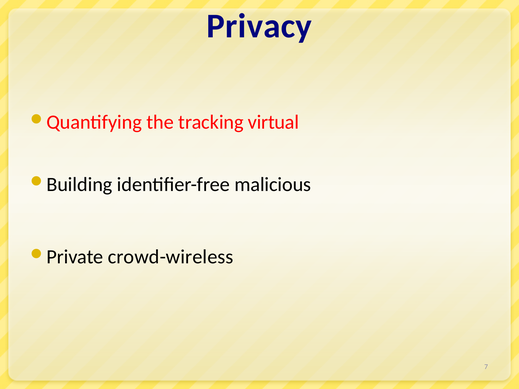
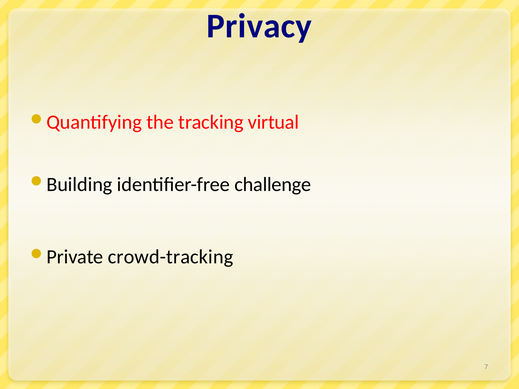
malicious: malicious -> challenge
crowd-wireless: crowd-wireless -> crowd-tracking
